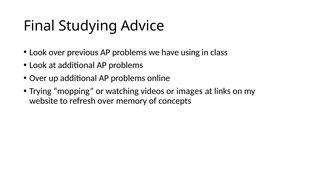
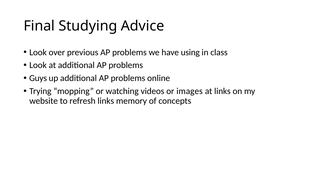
Over at (38, 78): Over -> Guys
refresh over: over -> links
